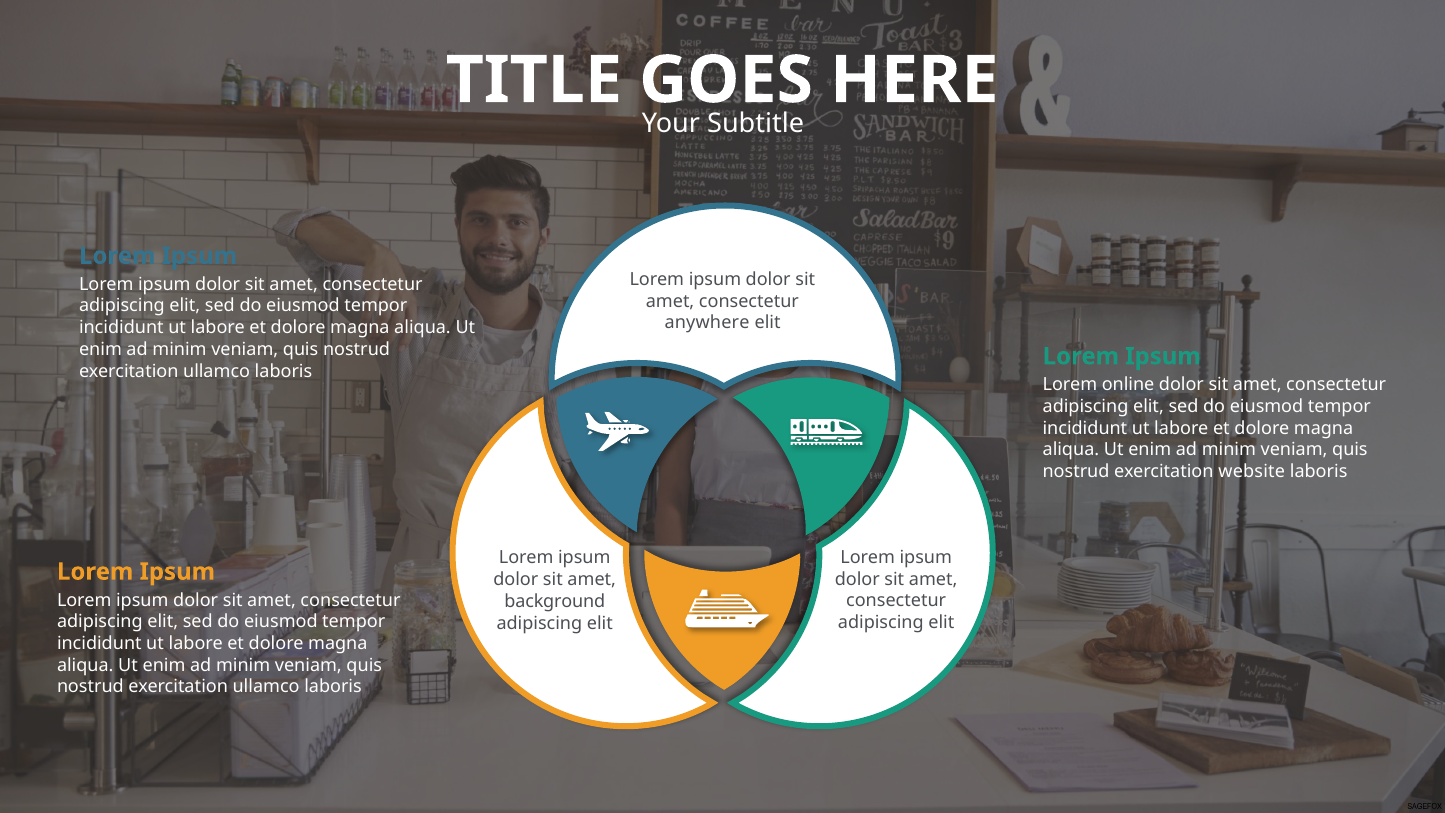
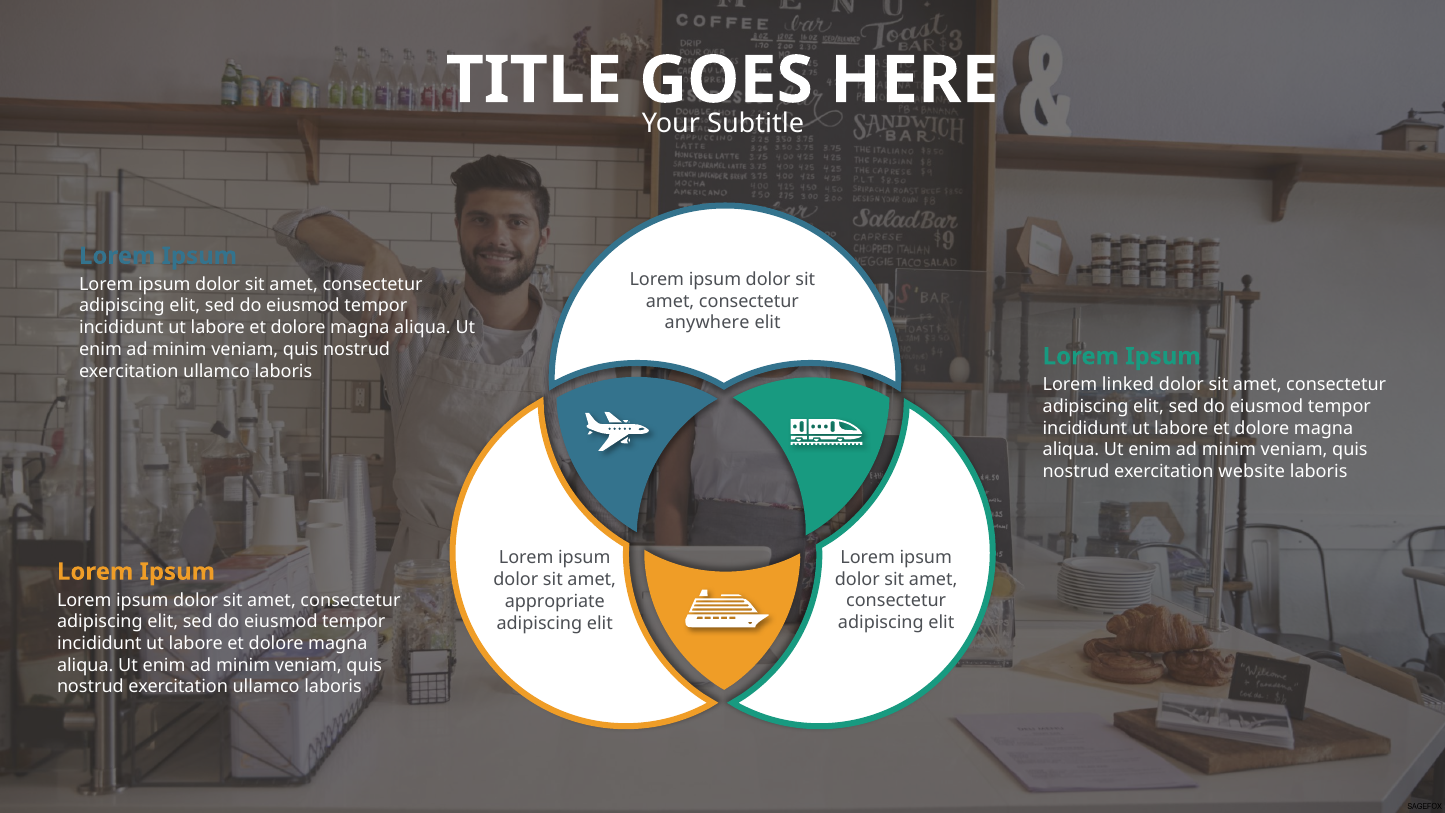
online: online -> linked
background: background -> appropriate
